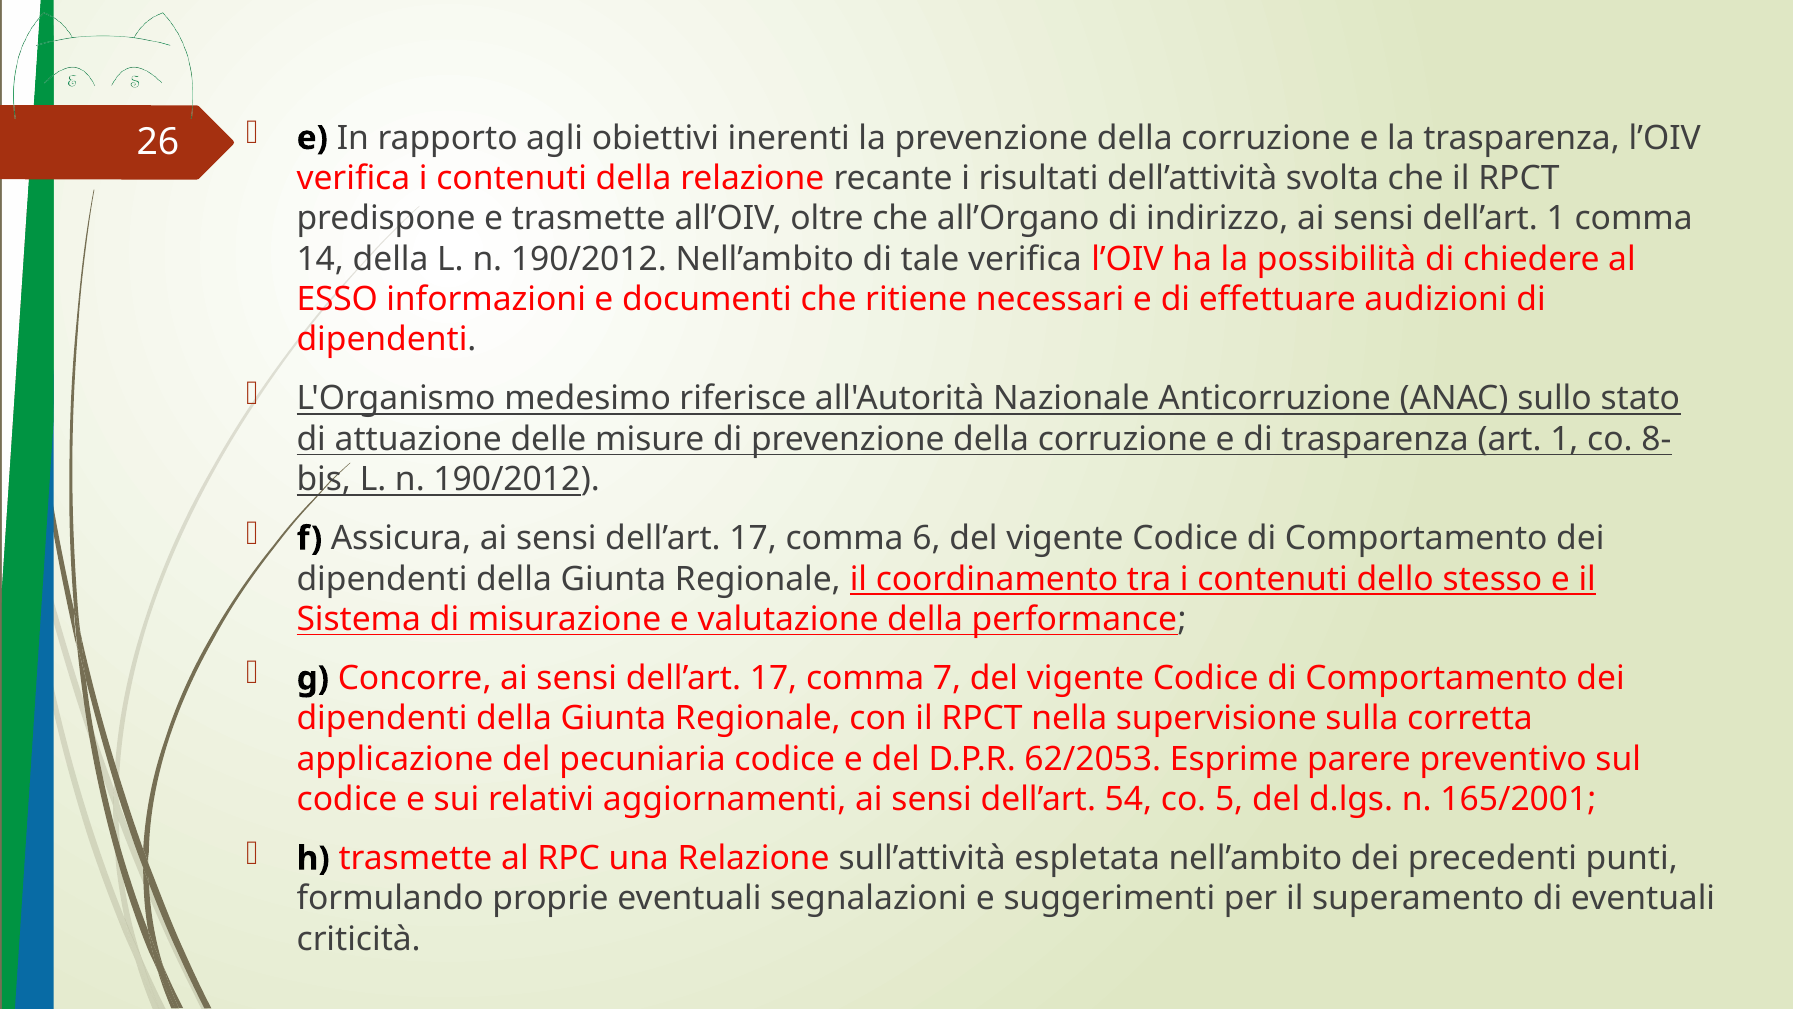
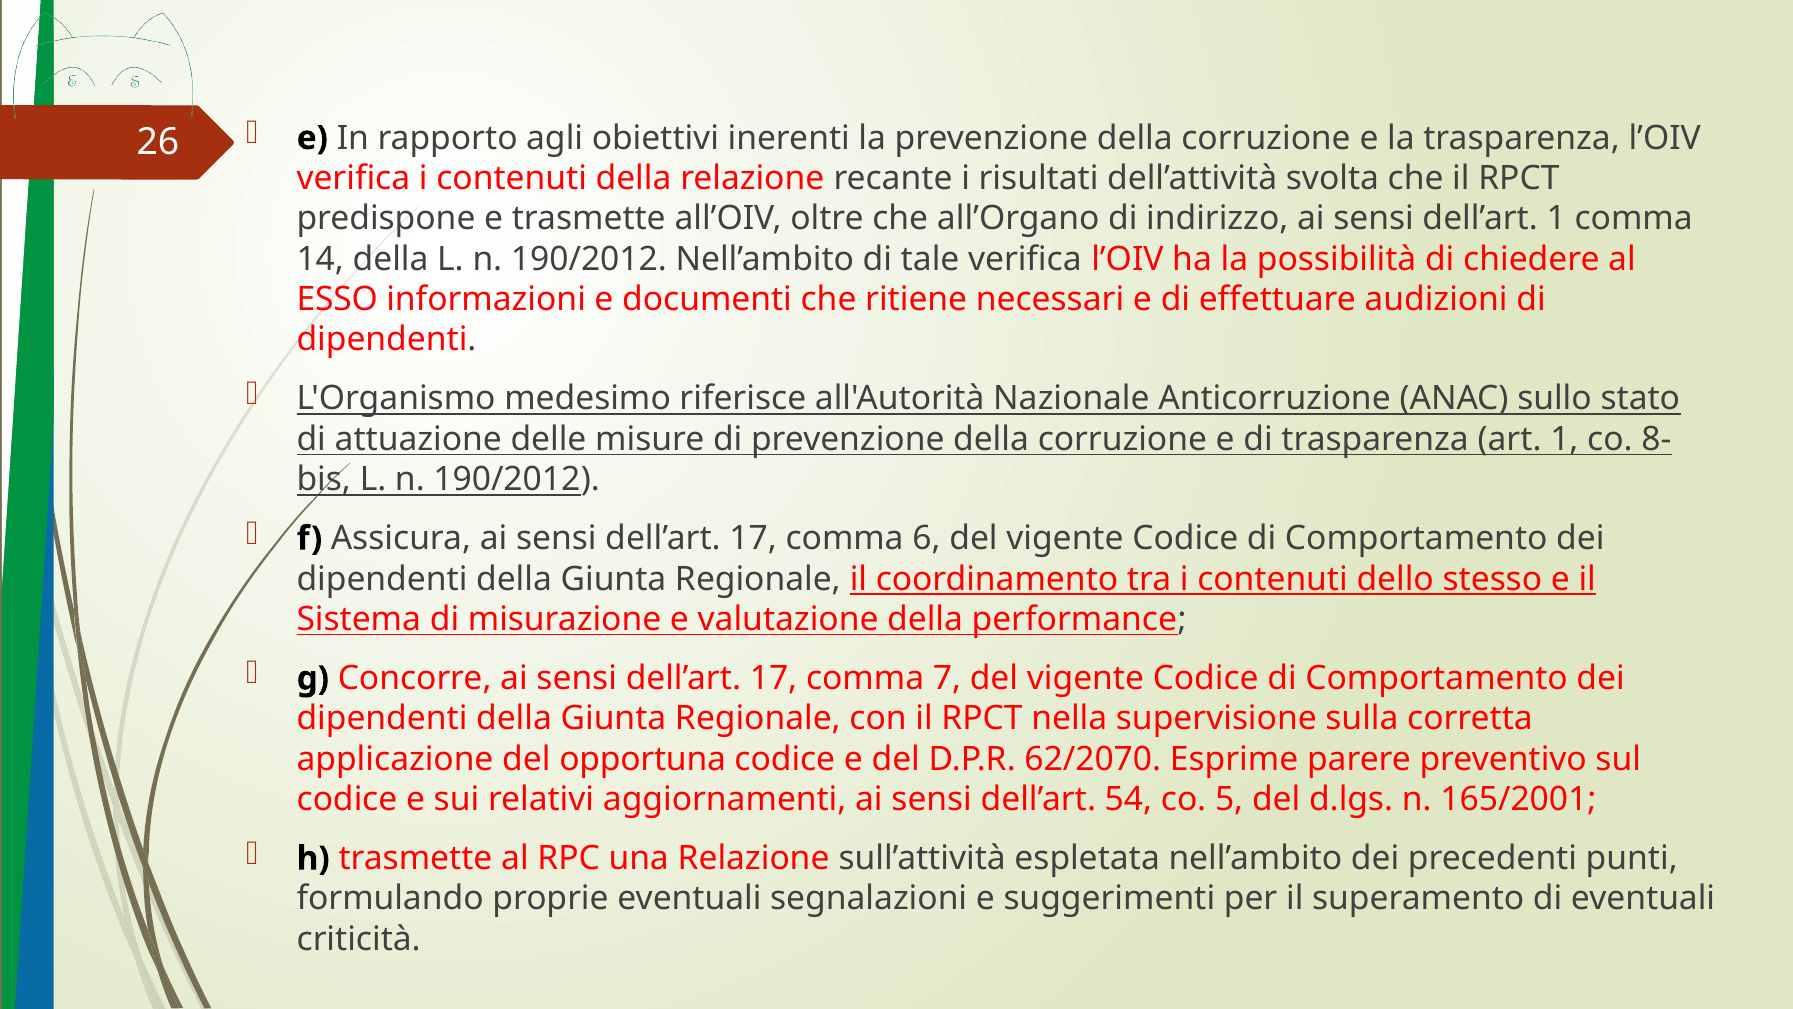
pecuniaria: pecuniaria -> opportuna
62/2053: 62/2053 -> 62/2070
